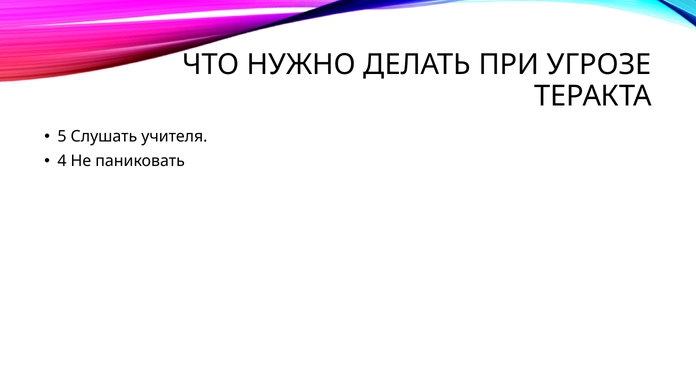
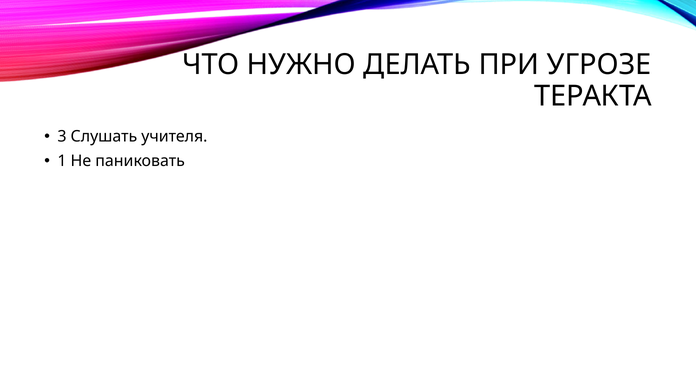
5: 5 -> 3
4: 4 -> 1
